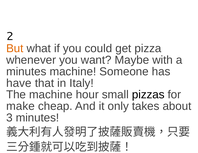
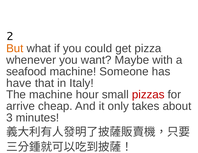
minutes at (26, 72): minutes -> seafood
pizzas colour: black -> red
make: make -> arrive
